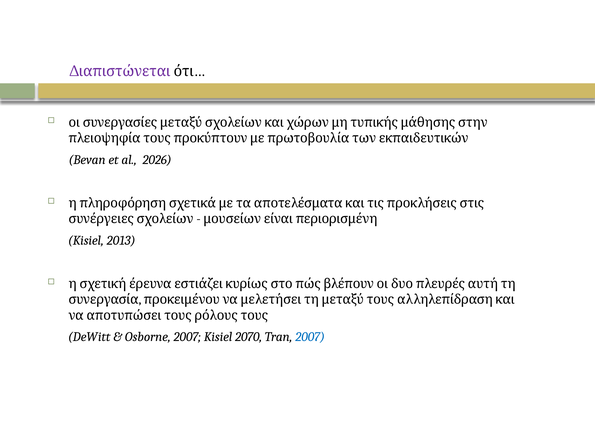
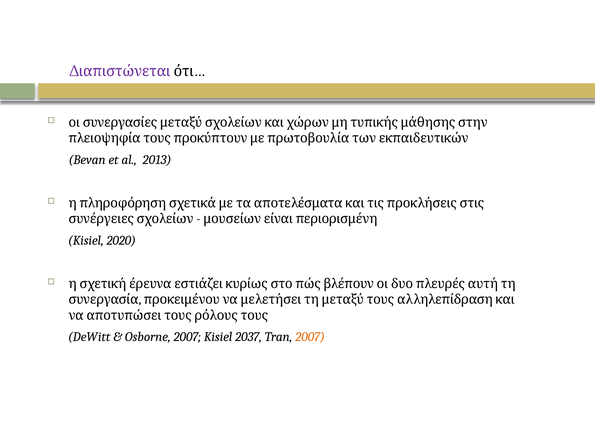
2026: 2026 -> 2013
2013: 2013 -> 2020
2070: 2070 -> 2037
2007 at (310, 337) colour: blue -> orange
